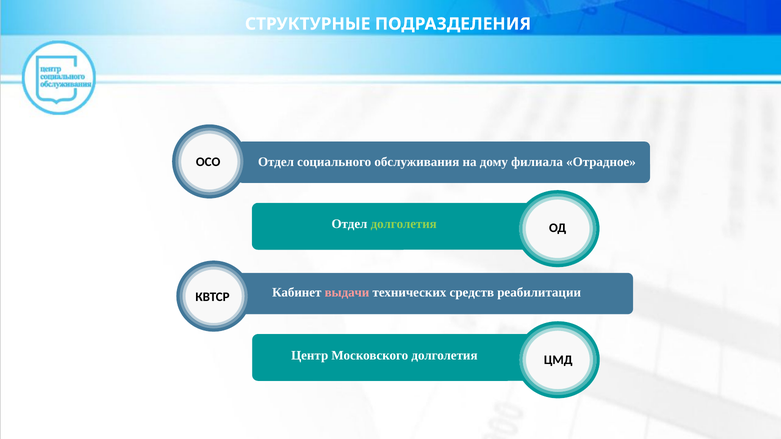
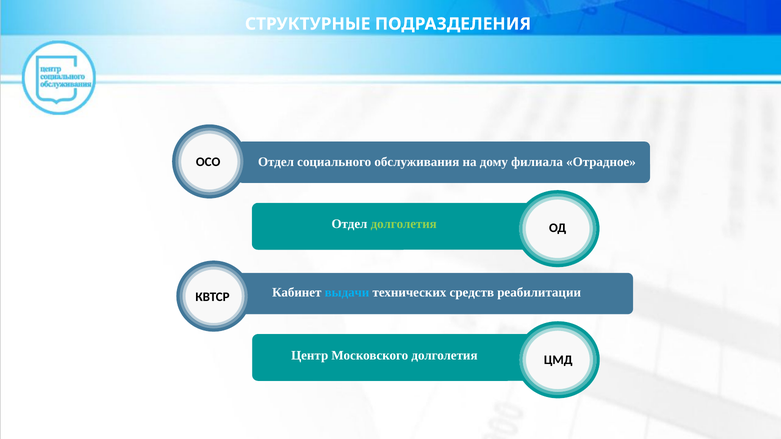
выдачи colour: pink -> light blue
